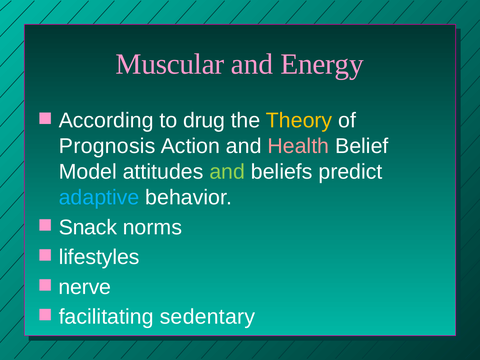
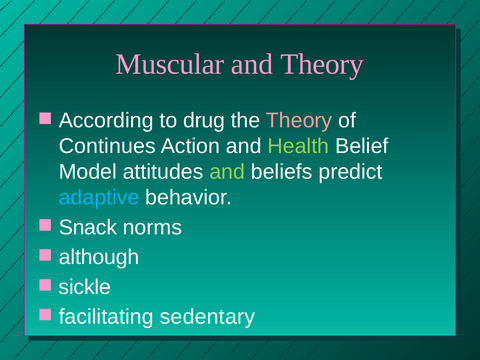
and Energy: Energy -> Theory
Theory at (299, 121) colour: yellow -> pink
Prognosis: Prognosis -> Continues
Health colour: pink -> light green
lifestyles: lifestyles -> although
nerve: nerve -> sickle
